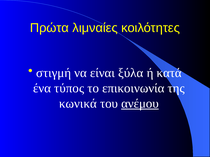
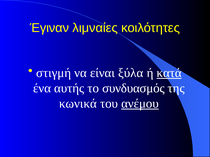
Πρώτα: Πρώτα -> Έγιναν
κατά underline: none -> present
τύπος: τύπος -> αυτής
επικοινωνία: επικοινωνία -> συνδυασμός
